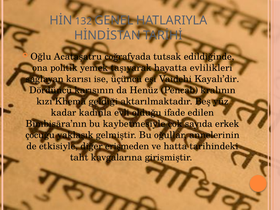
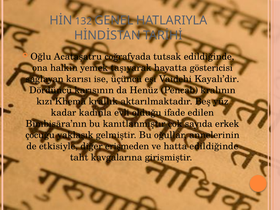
politik: politik -> halkın
evlilikleri: evlilikleri -> göstericisi
geldiği: geldiği -> krallık
kaybetmesiyle: kaybetmesiyle -> kanıtlanmıştır
hatta tarihindeki: tarihindeki -> edildiğinde
